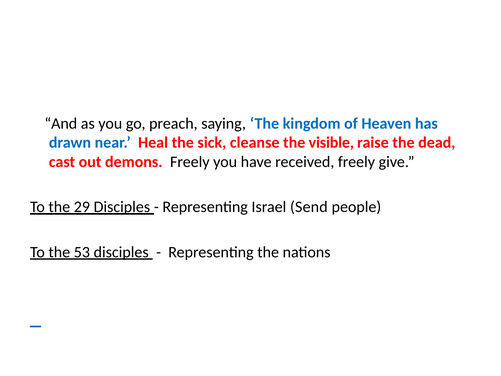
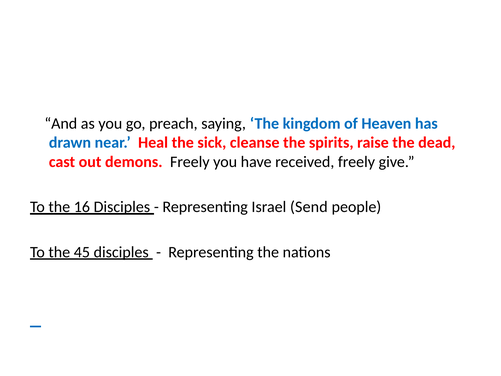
visible: visible -> spirits
29: 29 -> 16
53: 53 -> 45
